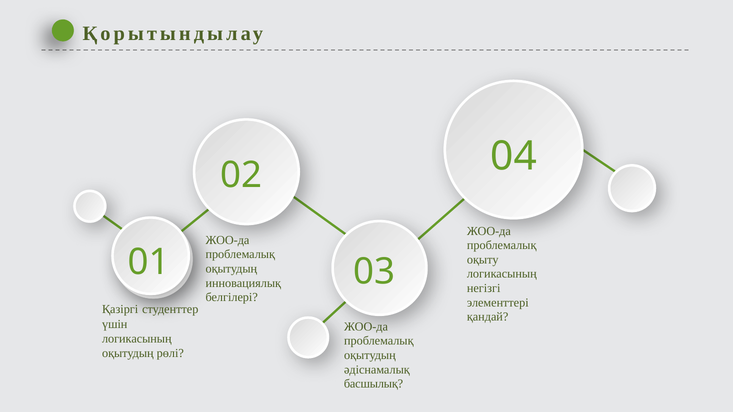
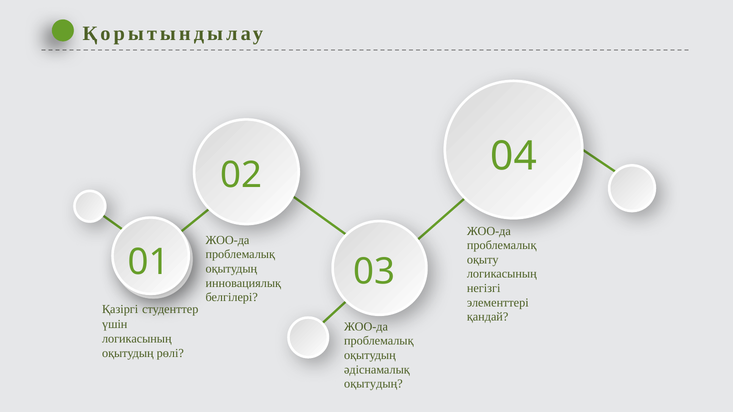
басшылық at (374, 384): басшылық -> оқытудың
